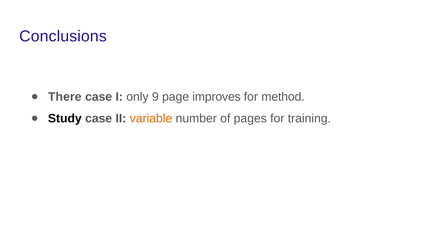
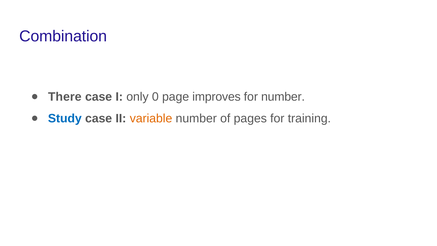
Conclusions: Conclusions -> Combination
9: 9 -> 0
for method: method -> number
Study colour: black -> blue
